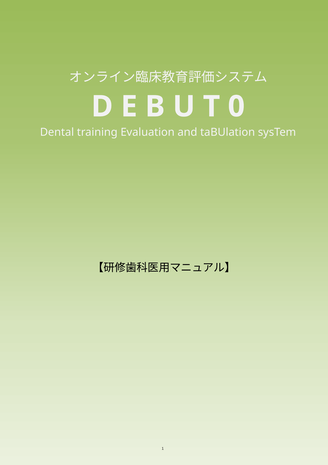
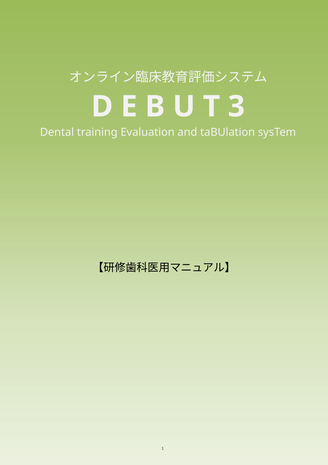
0: 0 -> 3
